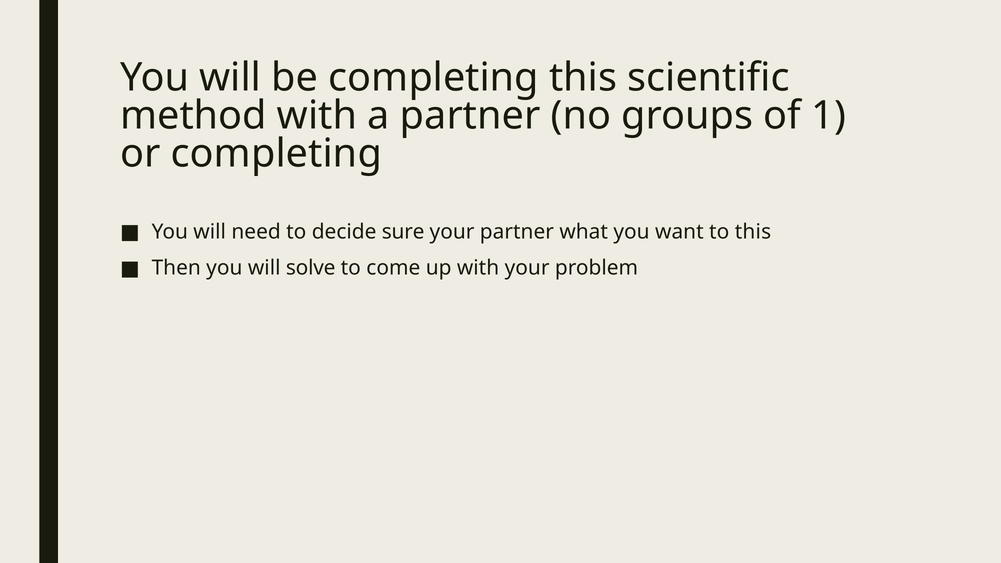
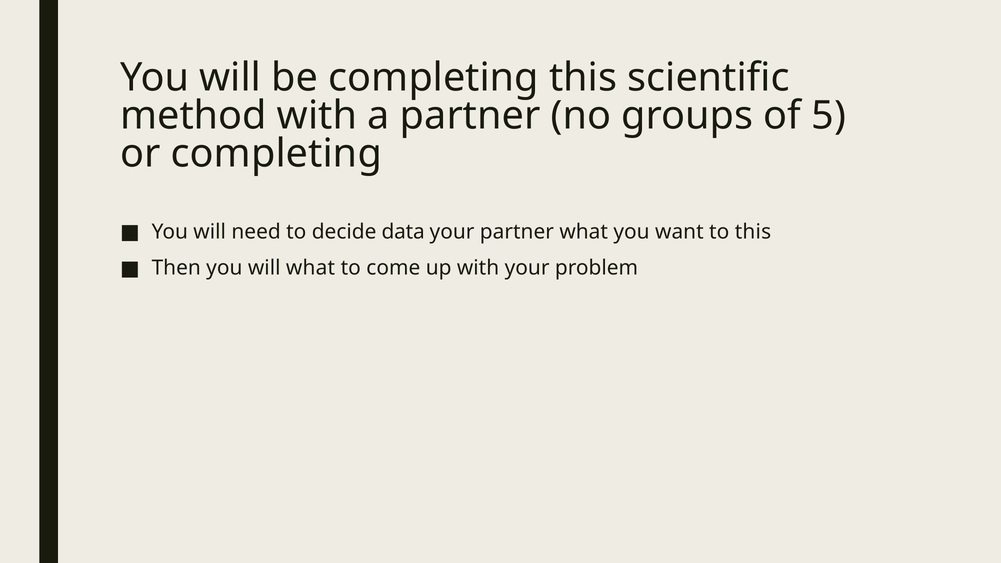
1: 1 -> 5
sure: sure -> data
will solve: solve -> what
